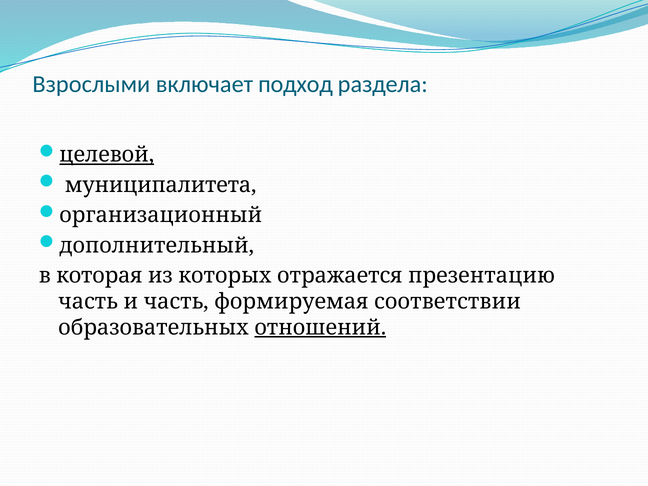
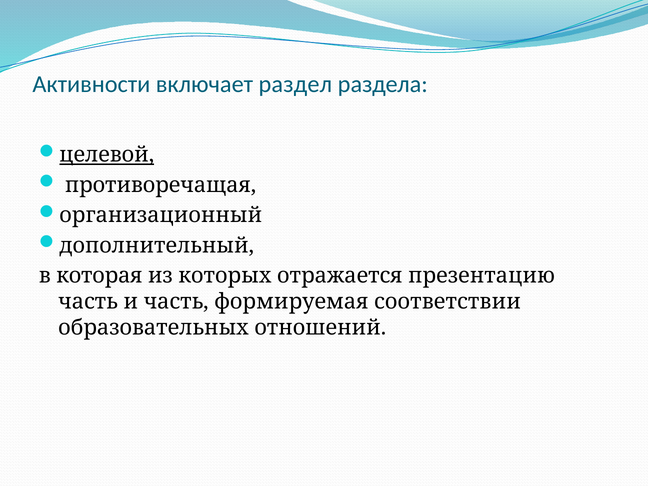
Взрослыми: Взрослыми -> Активности
подход: подход -> раздел
муниципалитета: муниципалитета -> противоречащая
отношений underline: present -> none
